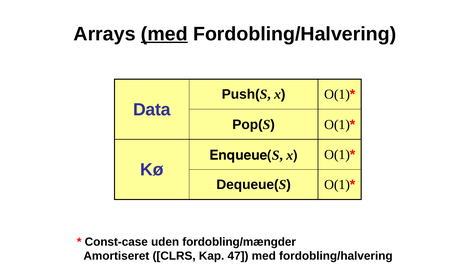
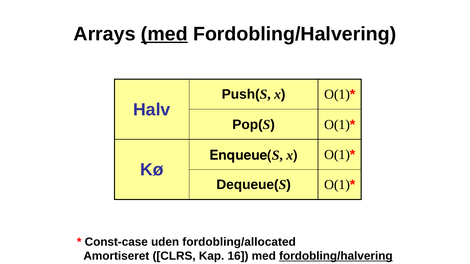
Data: Data -> Halv
fordobling/mængder: fordobling/mængder -> fordobling/allocated
47: 47 -> 16
fordobling/halvering at (336, 256) underline: none -> present
